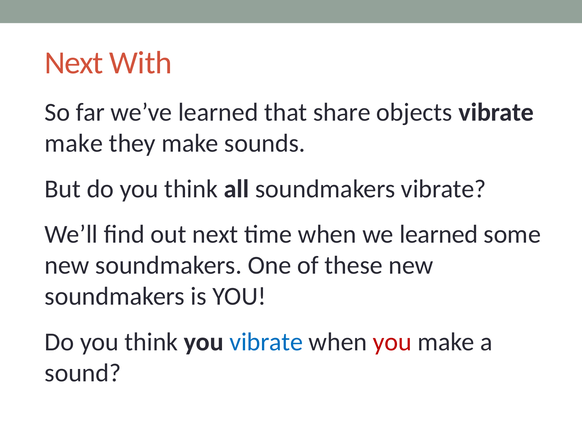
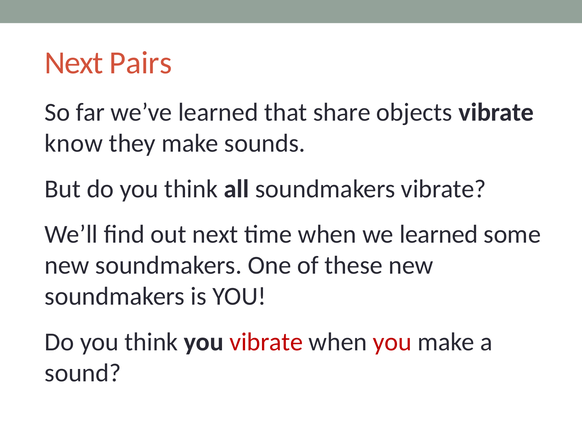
With: With -> Pairs
make at (74, 143): make -> know
vibrate at (266, 342) colour: blue -> red
